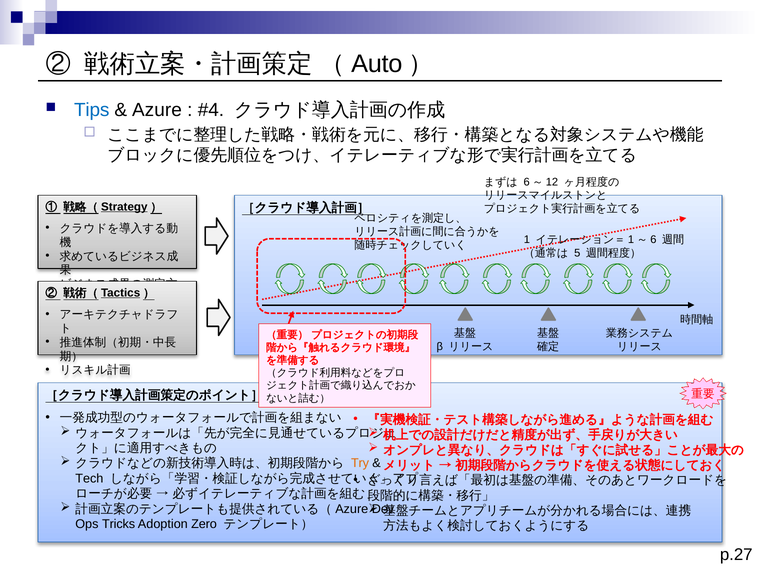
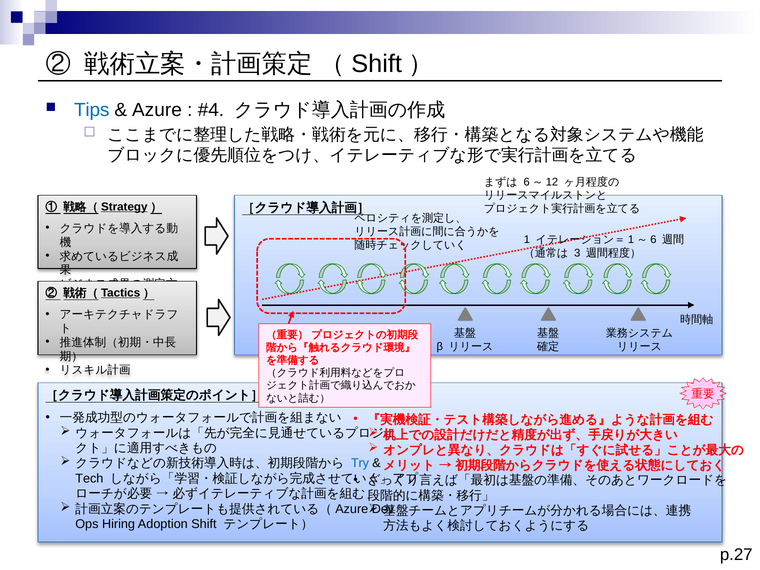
Auto at (377, 64): Auto -> Shift
5: 5 -> 3
Try colour: orange -> blue
Tricks: Tricks -> Hiring
Adoption Zero: Zero -> Shift
